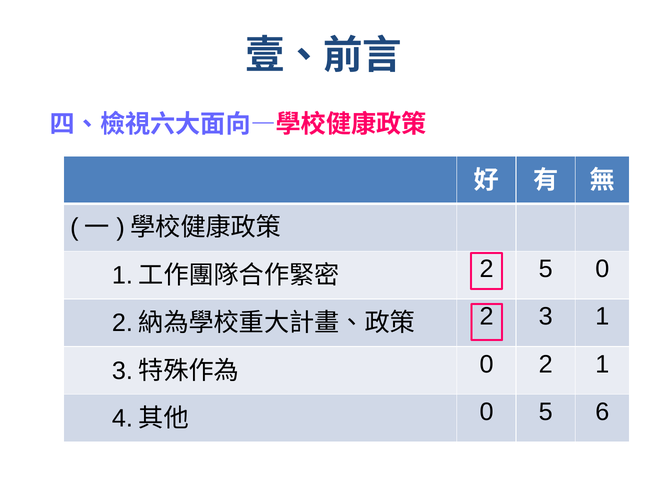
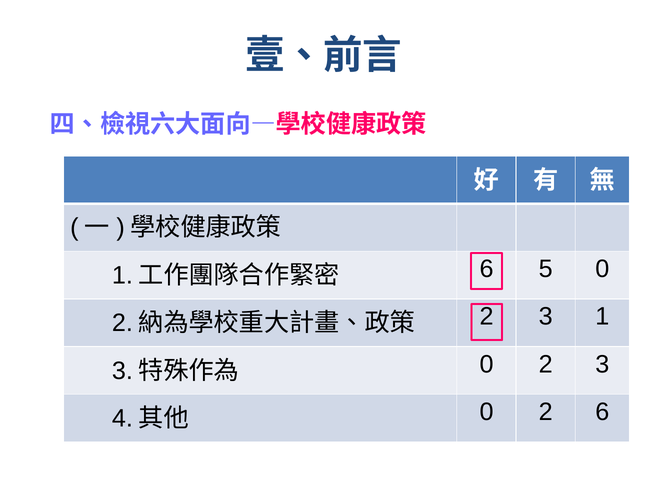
2 at (487, 269): 2 -> 6
0 2 1: 1 -> 3
5 at (546, 411): 5 -> 2
